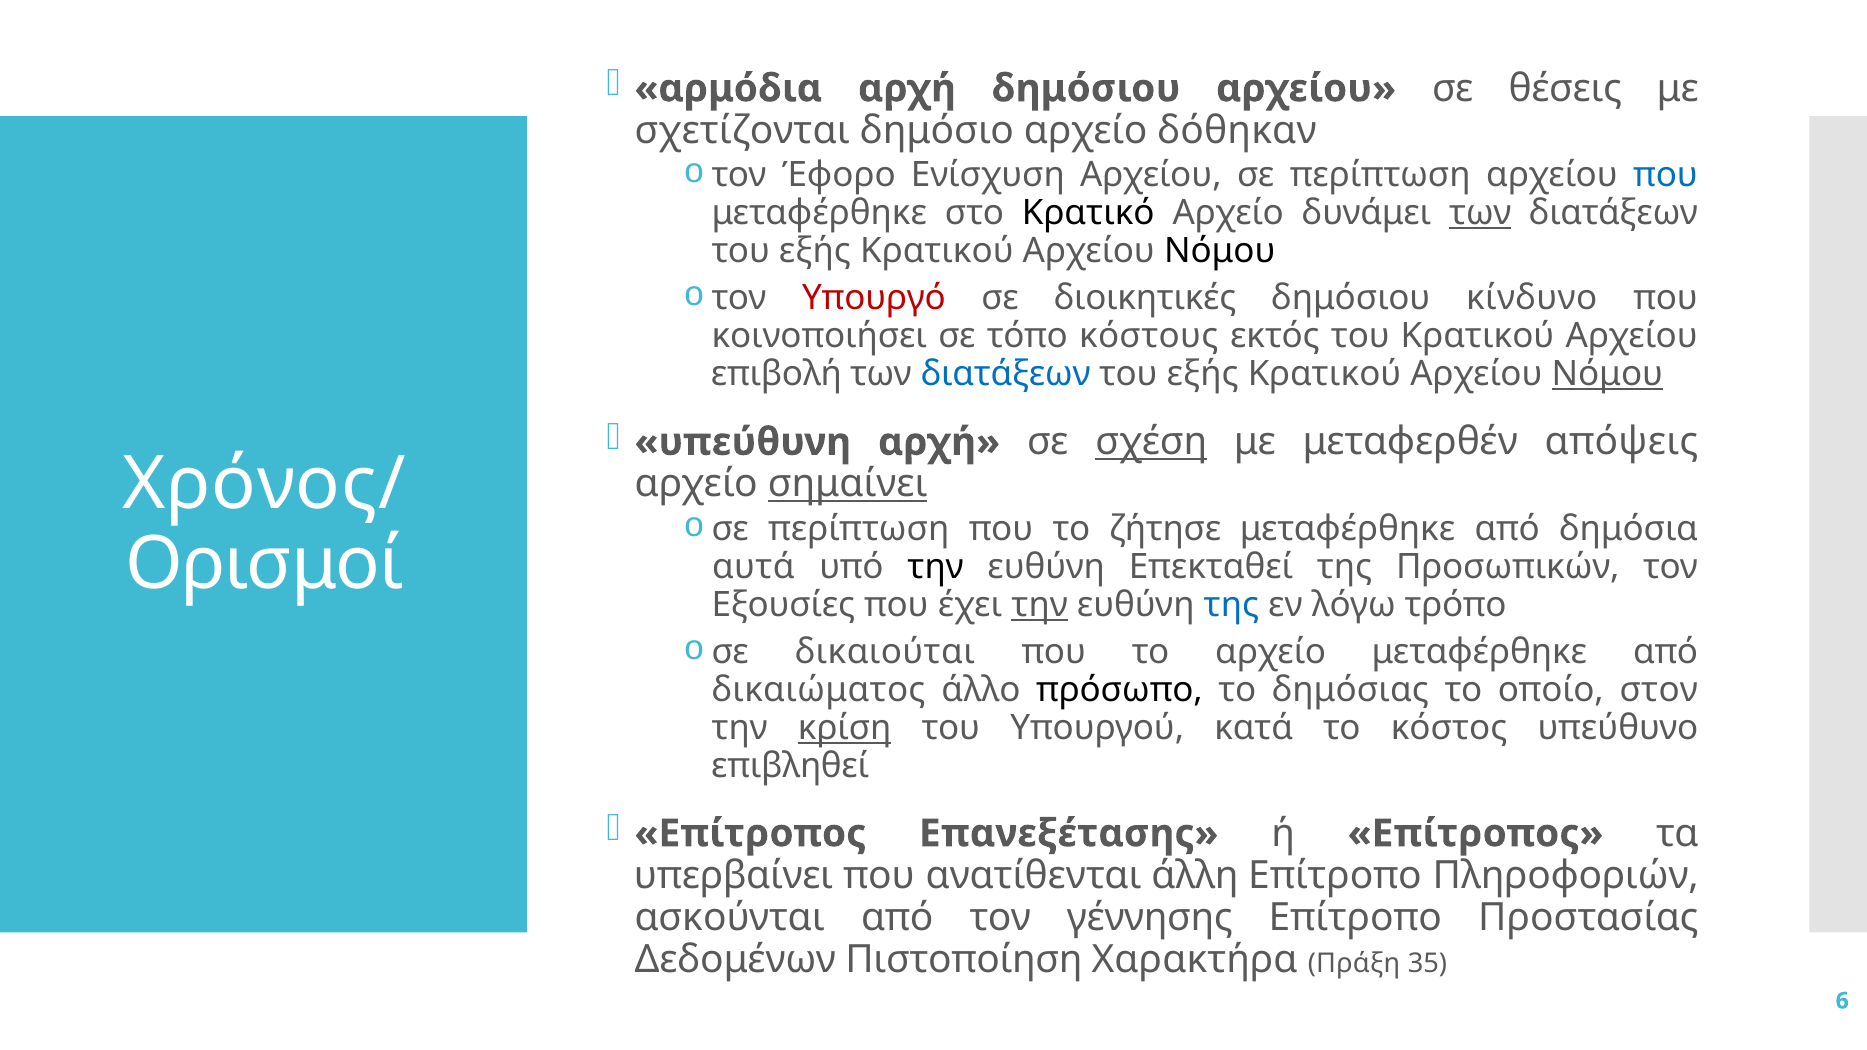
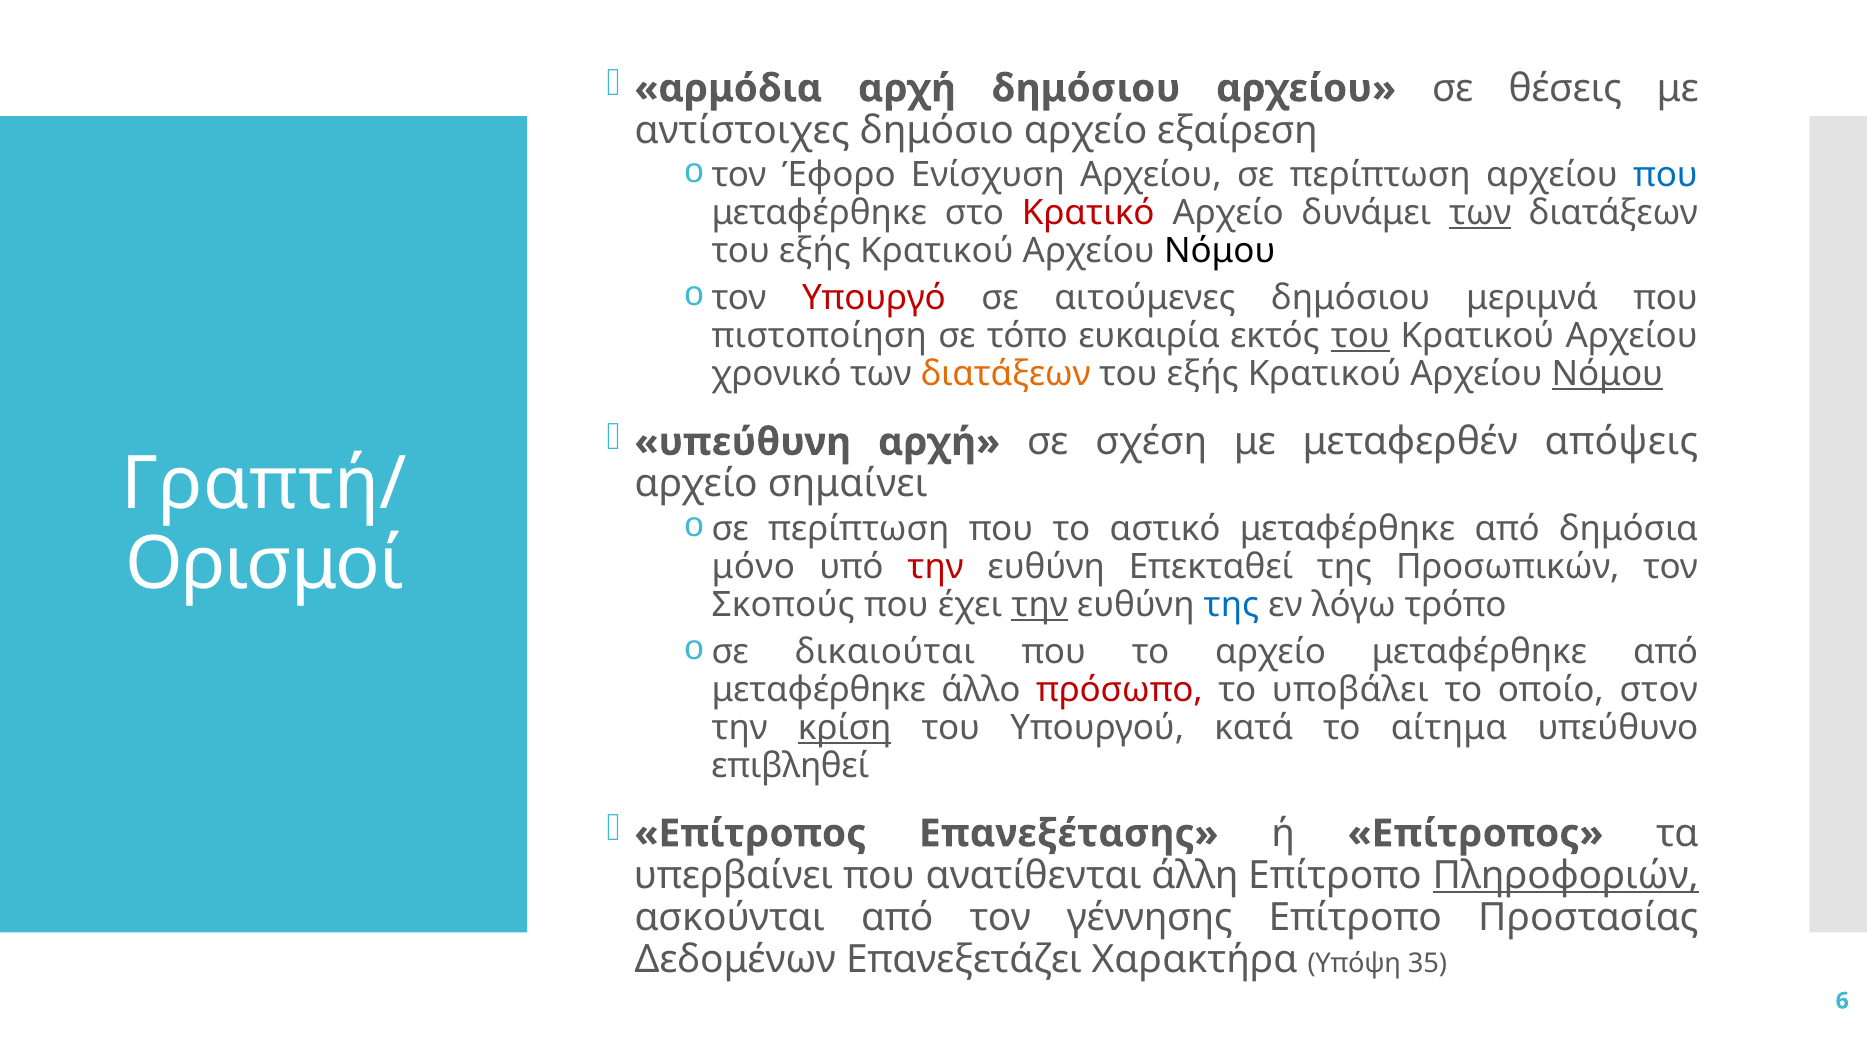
σχετίζονται: σχετίζονται -> αντίστοιχες
δόθηκαν: δόθηκαν -> εξαίρεση
Κρατικό colour: black -> red
διοικητικές: διοικητικές -> αιτούμενες
κίνδυνο: κίνδυνο -> μεριμνά
κοινοποιήσει: κοινοποιήσει -> πιστοποίηση
κόστους: κόστους -> ευκαιρία
του at (1360, 336) underline: none -> present
επιβολή: επιβολή -> χρονικό
διατάξεων at (1006, 374) colour: blue -> orange
σχέση underline: present -> none
Χρόνος/: Χρόνος/ -> Γραπτή/
σημαίνει underline: present -> none
ζήτησε: ζήτησε -> αστικό
αυτά: αυτά -> μόνο
την at (936, 567) colour: black -> red
Εξουσίες: Εξουσίες -> Σκοπούς
δικαιώματος at (819, 690): δικαιώματος -> μεταφέρθηκε
πρόσωπο colour: black -> red
δημόσιας: δημόσιας -> υποβάλει
κόστος: κόστος -> αίτημα
Πληροφοριών underline: none -> present
Πιστοποίηση: Πιστοποίηση -> Επανεξετάζει
Πράξη: Πράξη -> Υπόψη
